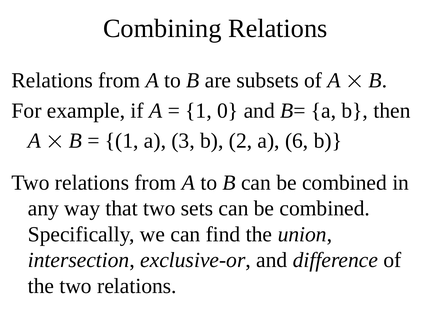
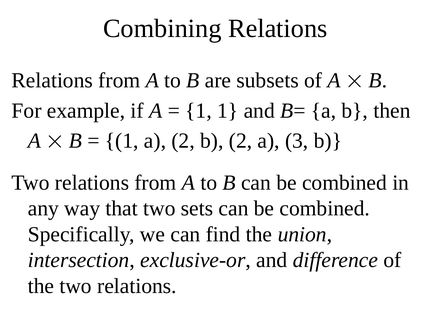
1 0: 0 -> 1
a 3: 3 -> 2
6: 6 -> 3
